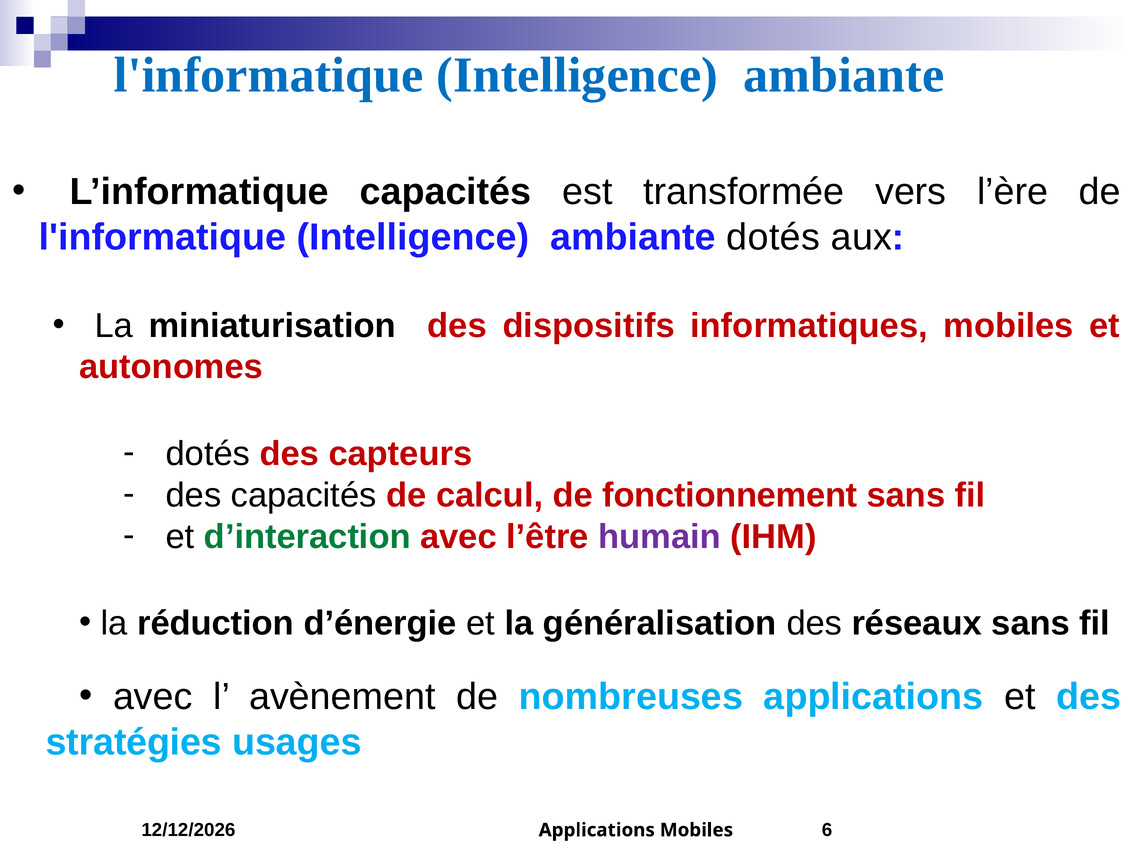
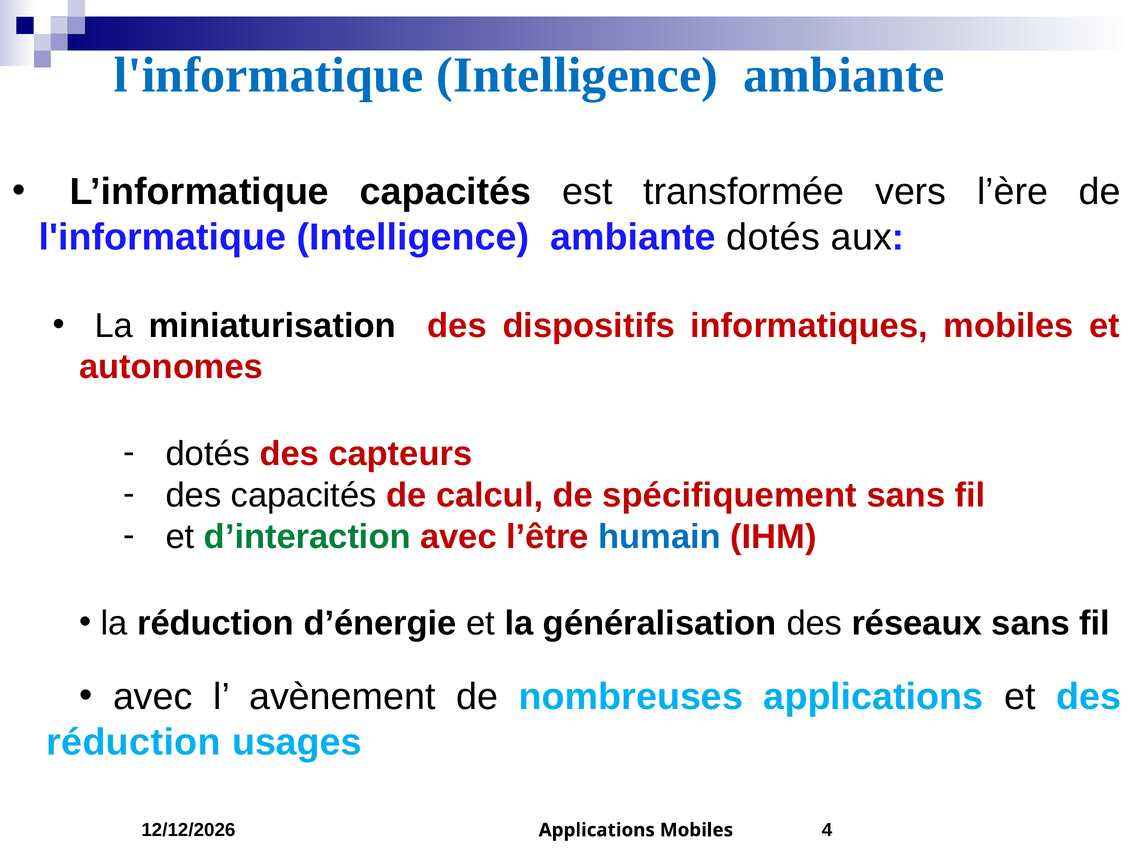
fonctionnement: fonctionnement -> spécifiquement
humain colour: purple -> blue
stratégies at (134, 742): stratégies -> réduction
6: 6 -> 4
